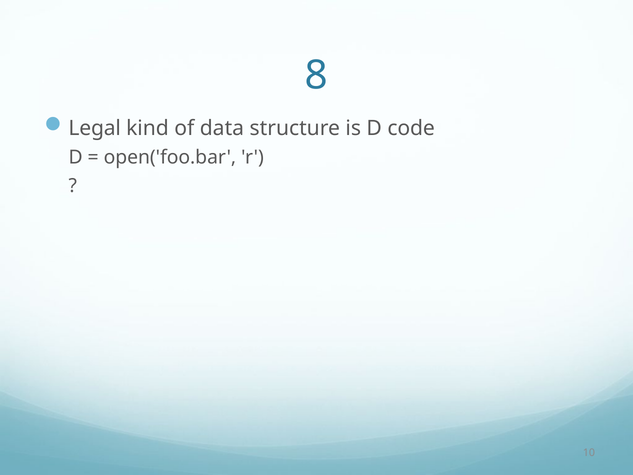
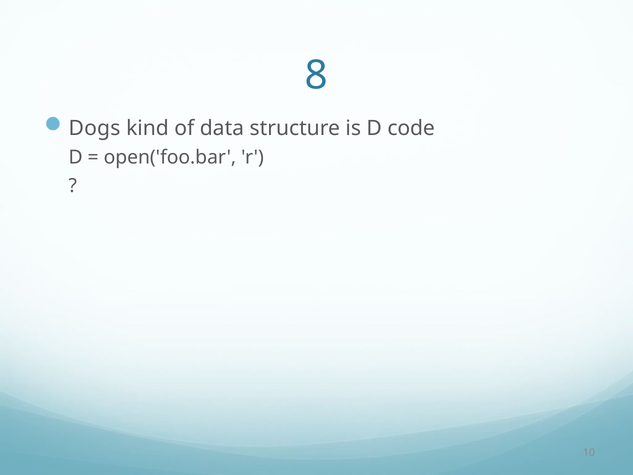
Legal: Legal -> Dogs
